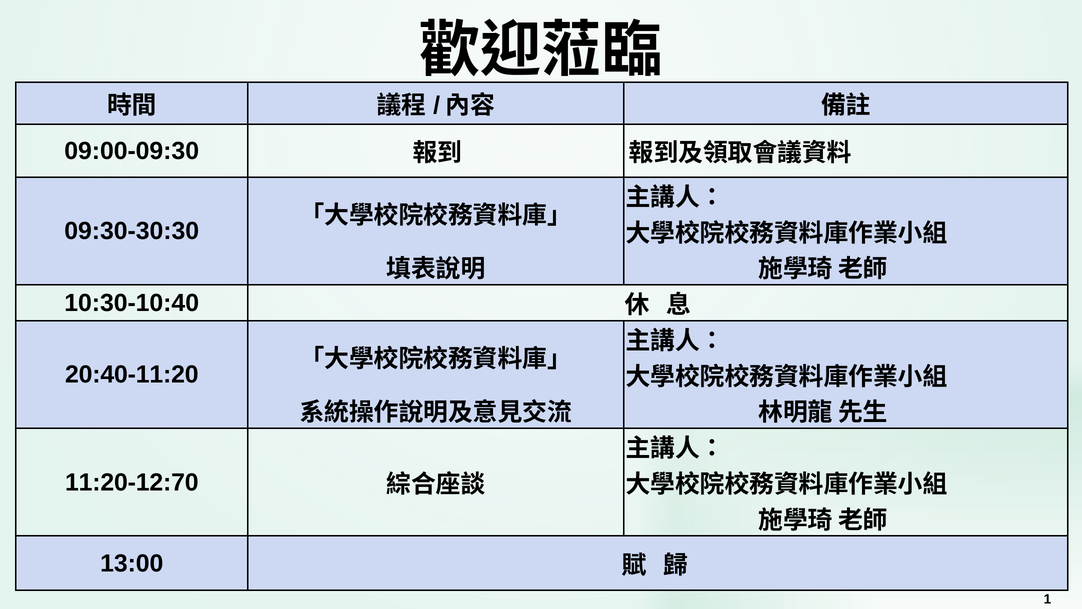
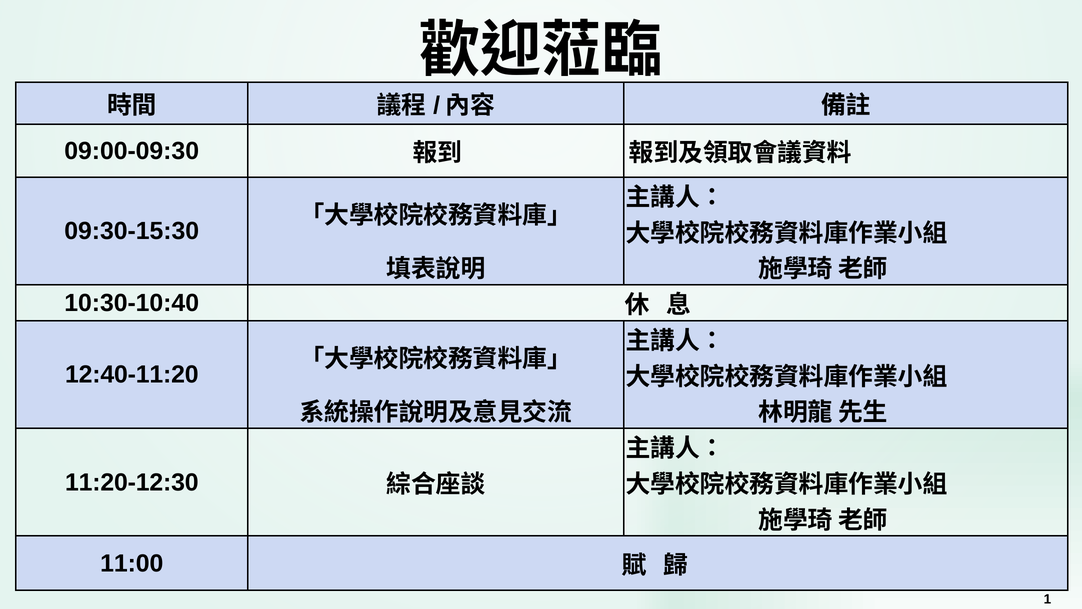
09:30-30:30: 09:30-30:30 -> 09:30-15:30
20:40-11:20: 20:40-11:20 -> 12:40-11:20
11:20-12:70: 11:20-12:70 -> 11:20-12:30
13:00: 13:00 -> 11:00
